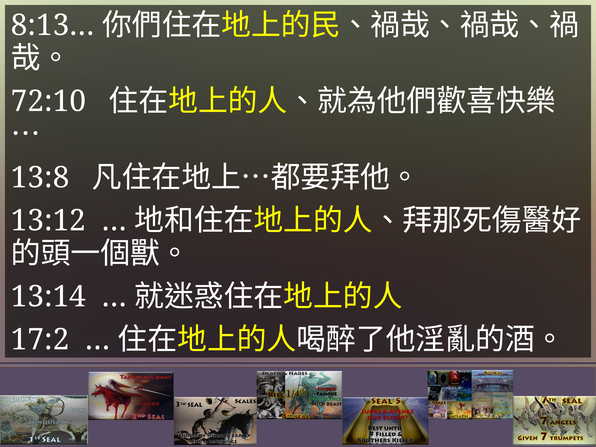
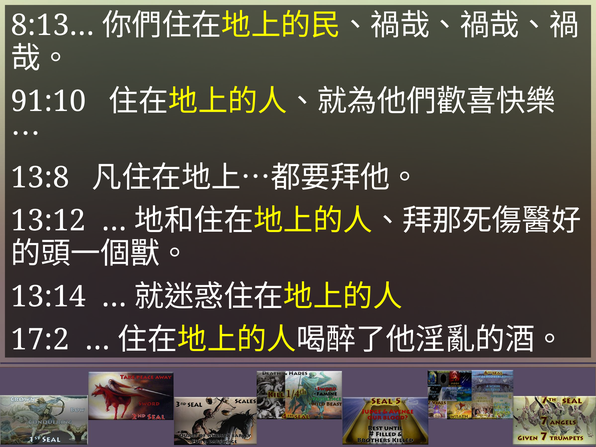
72:10: 72:10 -> 91:10
